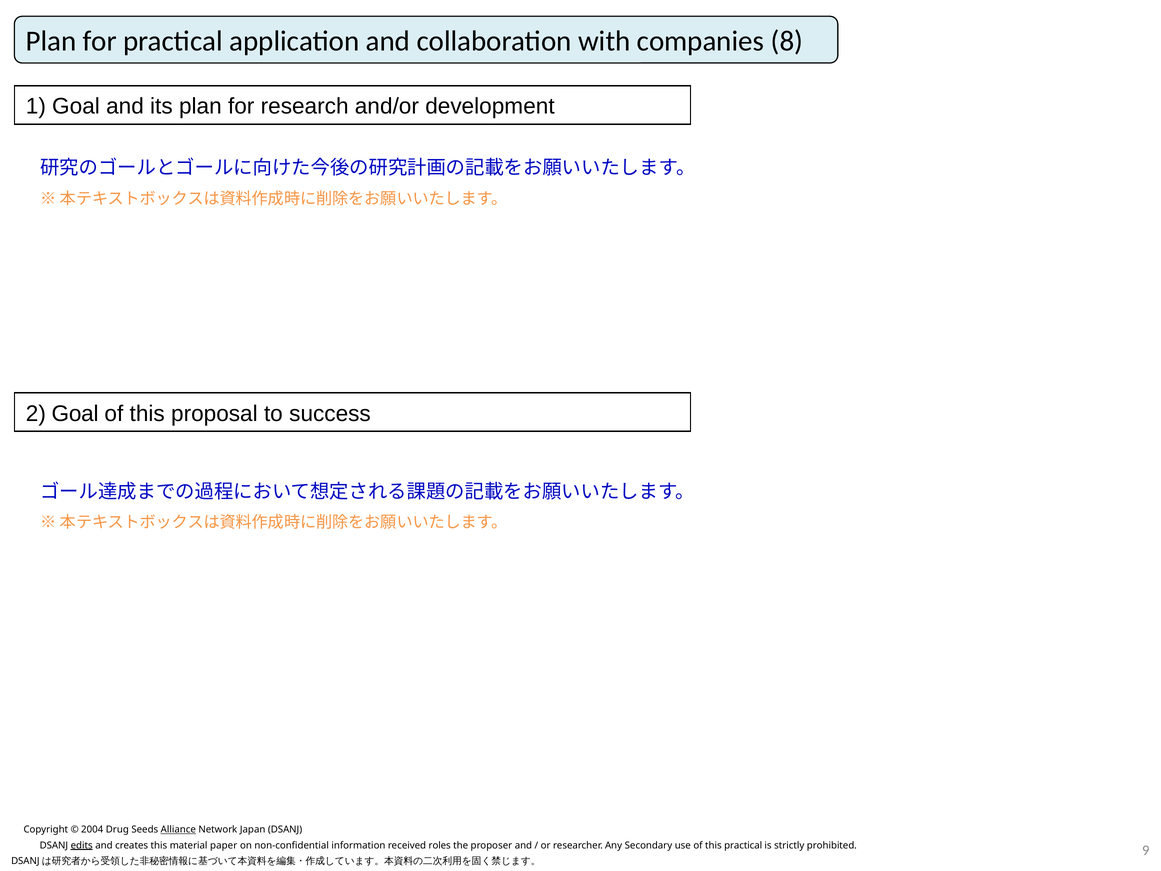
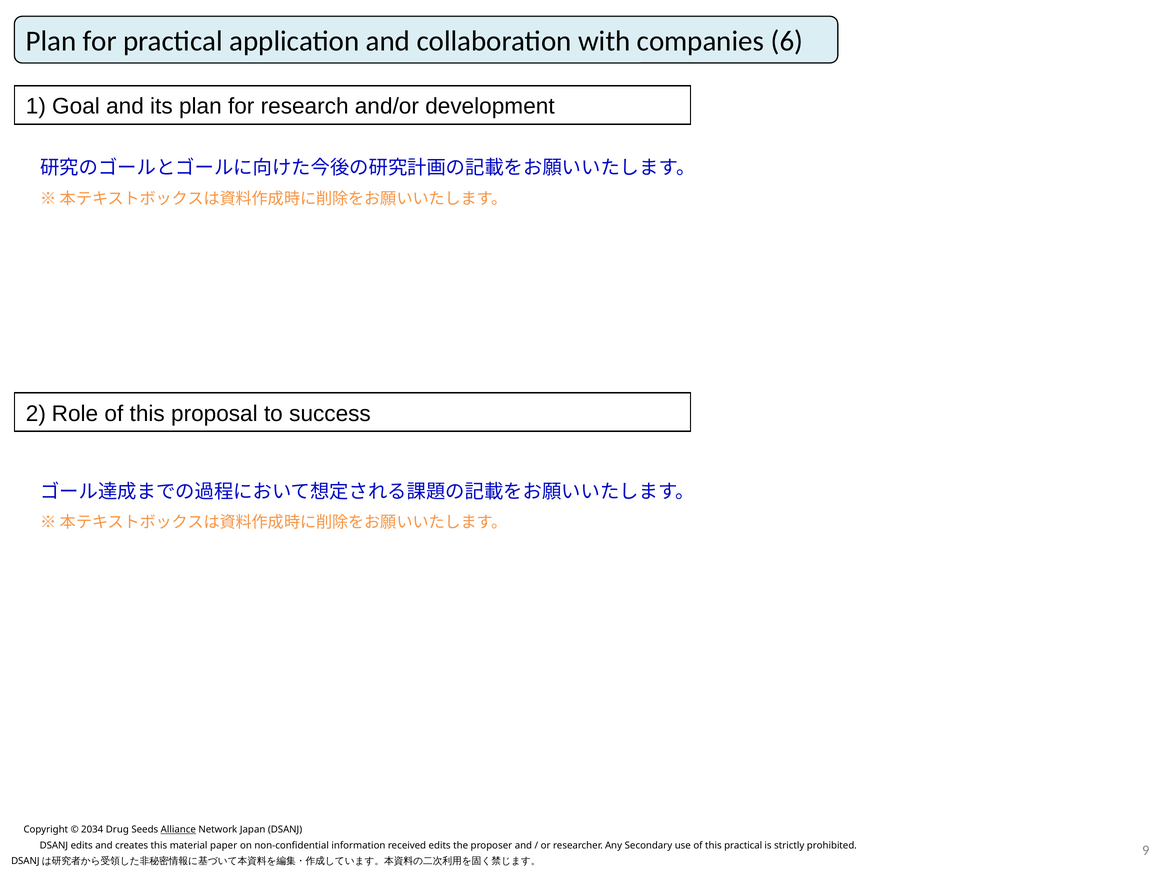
8: 8 -> 6
2 Goal: Goal -> Role
2004: 2004 -> 2034
edits at (82, 845) underline: present -> none
received roles: roles -> edits
